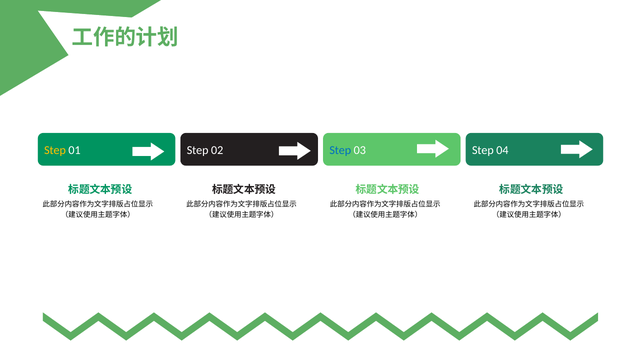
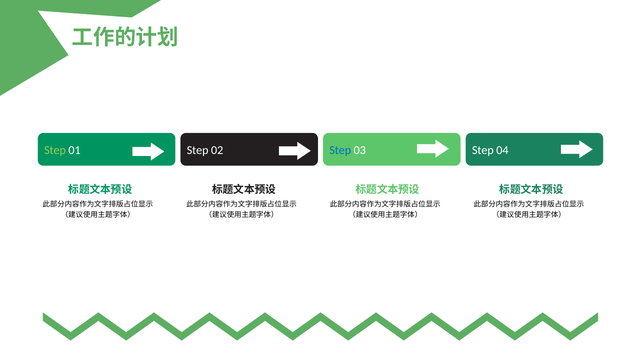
Step at (55, 150) colour: yellow -> light green
